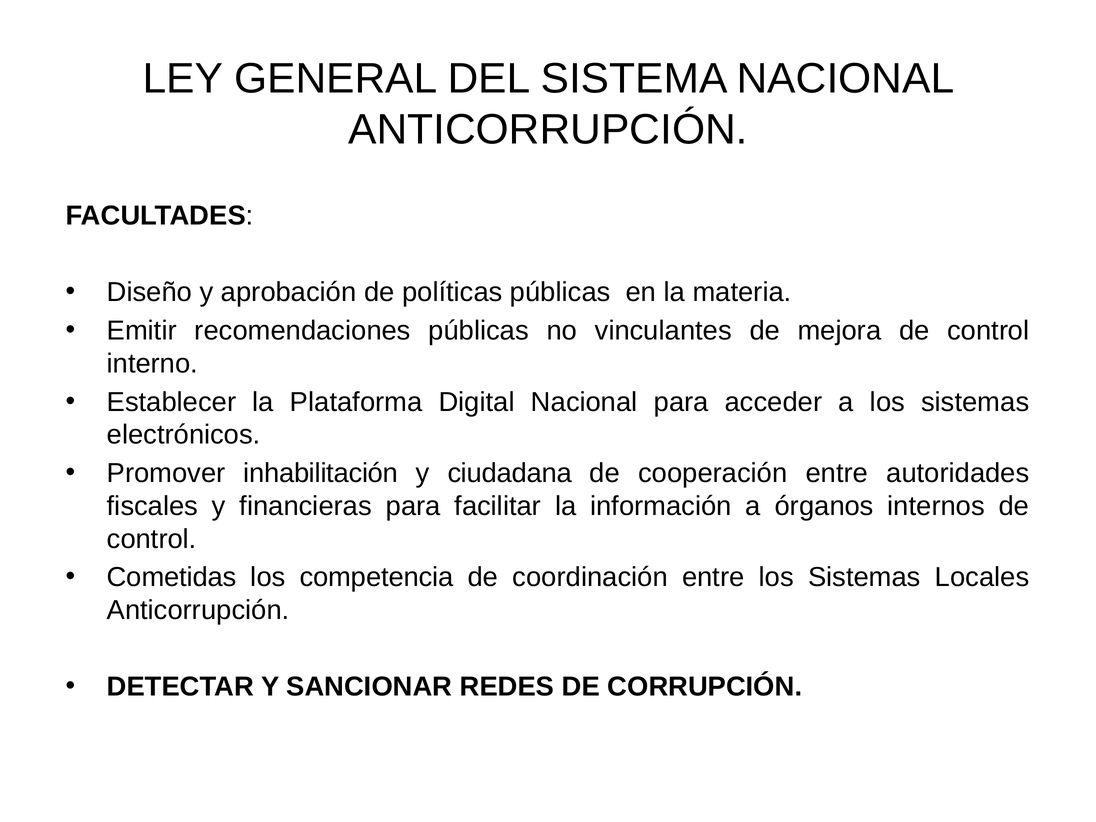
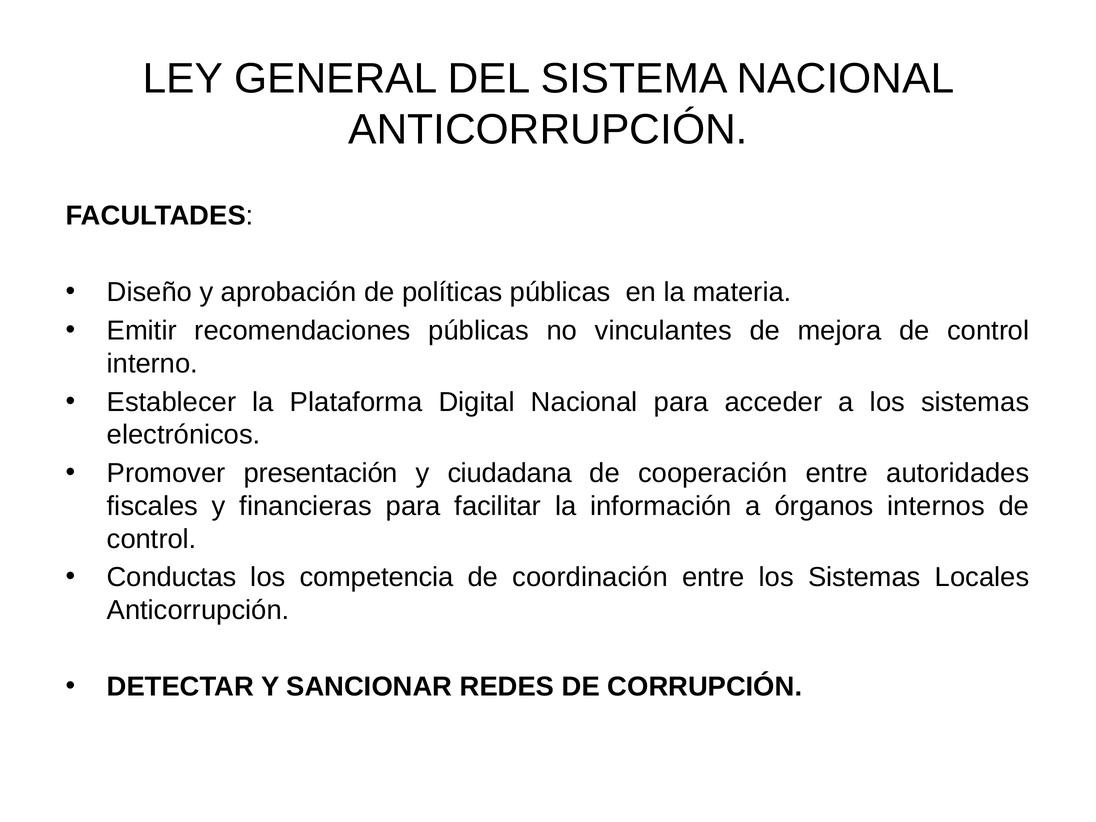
inhabilitación: inhabilitación -> presentación
Cometidas: Cometidas -> Conductas
